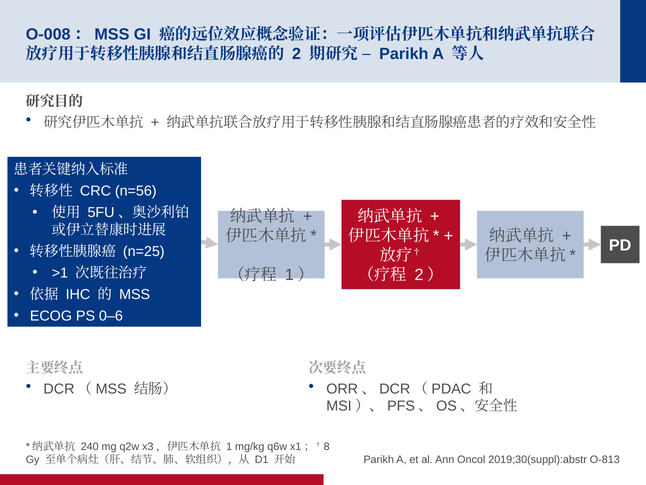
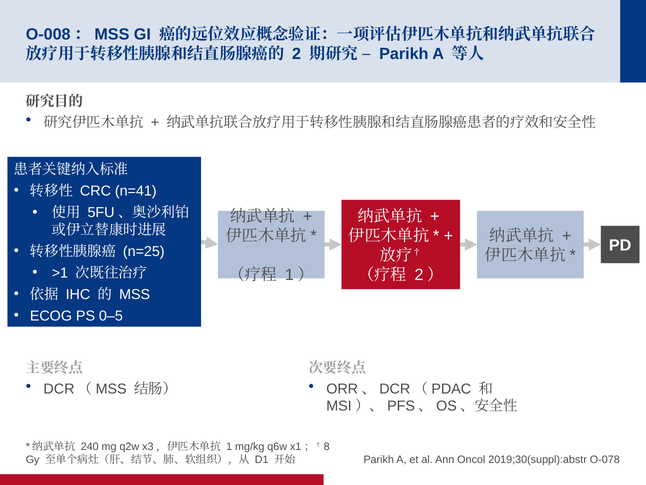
n=56: n=56 -> n=41
0–6: 0–6 -> 0–5
O-813: O-813 -> O-078
